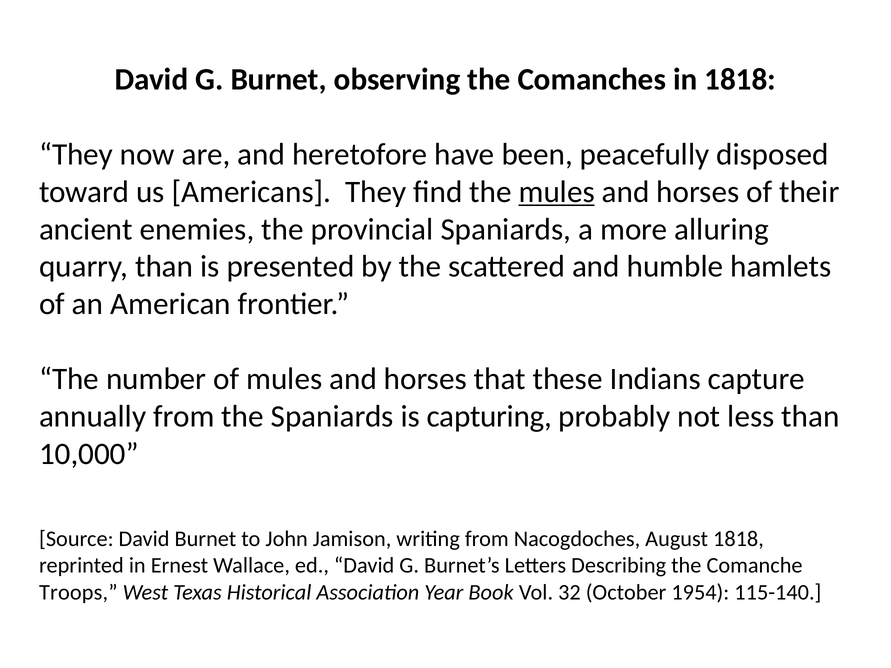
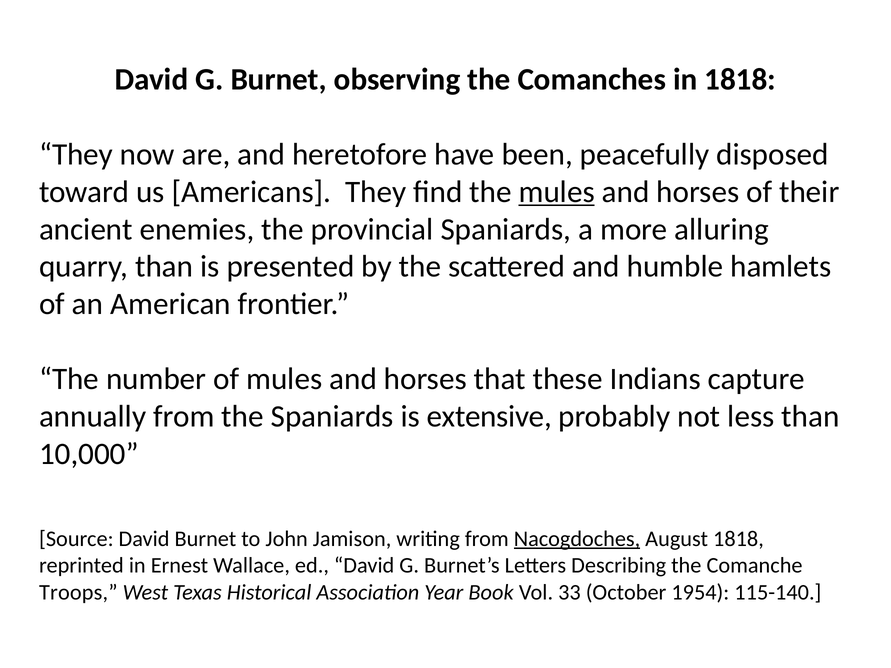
capturing: capturing -> extensive
Nacogdoches underline: none -> present
32: 32 -> 33
